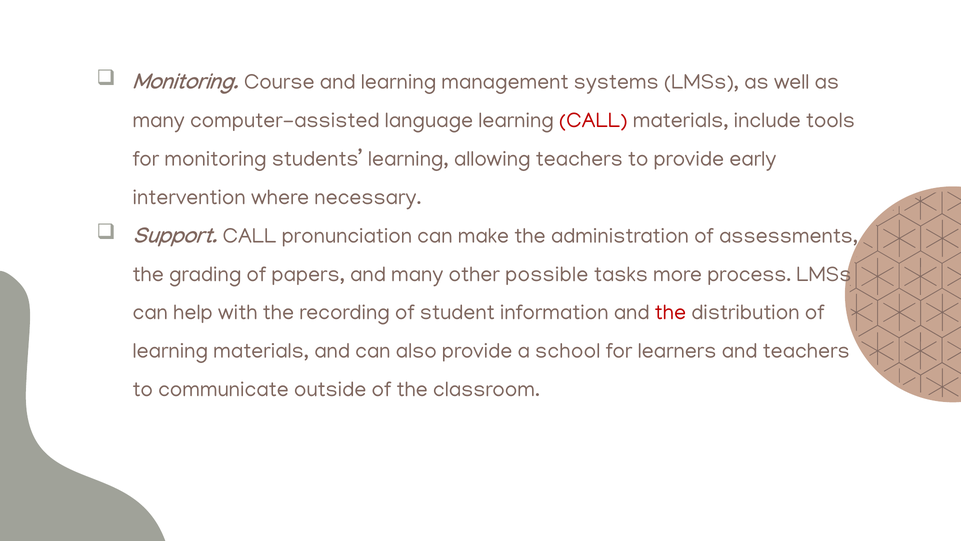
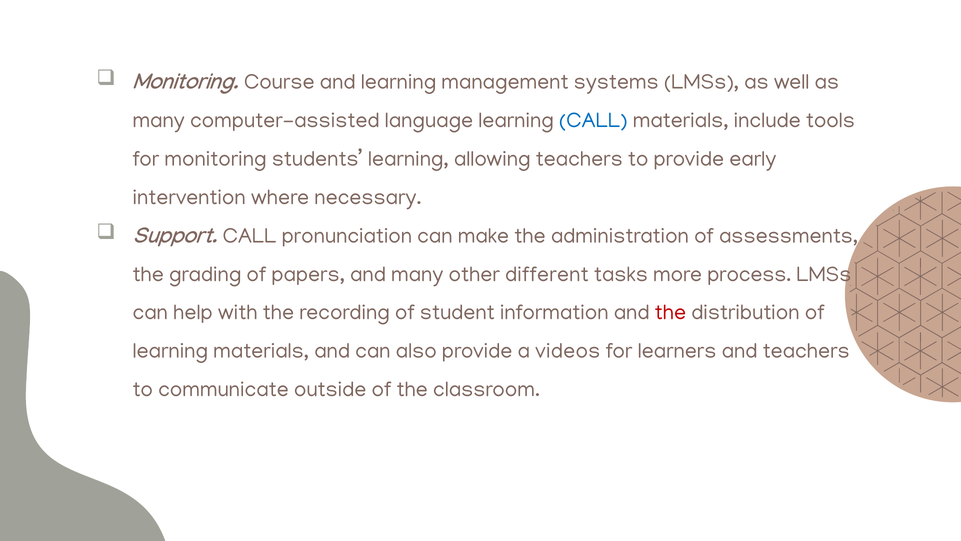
CALL at (593, 120) colour: red -> blue
possible: possible -> different
school: school -> videos
